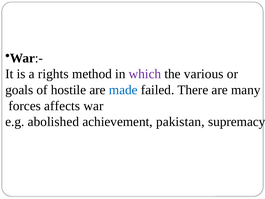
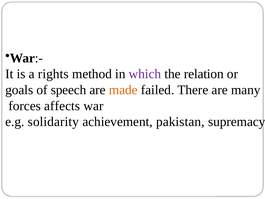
various: various -> relation
hostile: hostile -> speech
made colour: blue -> orange
abolished: abolished -> solidarity
